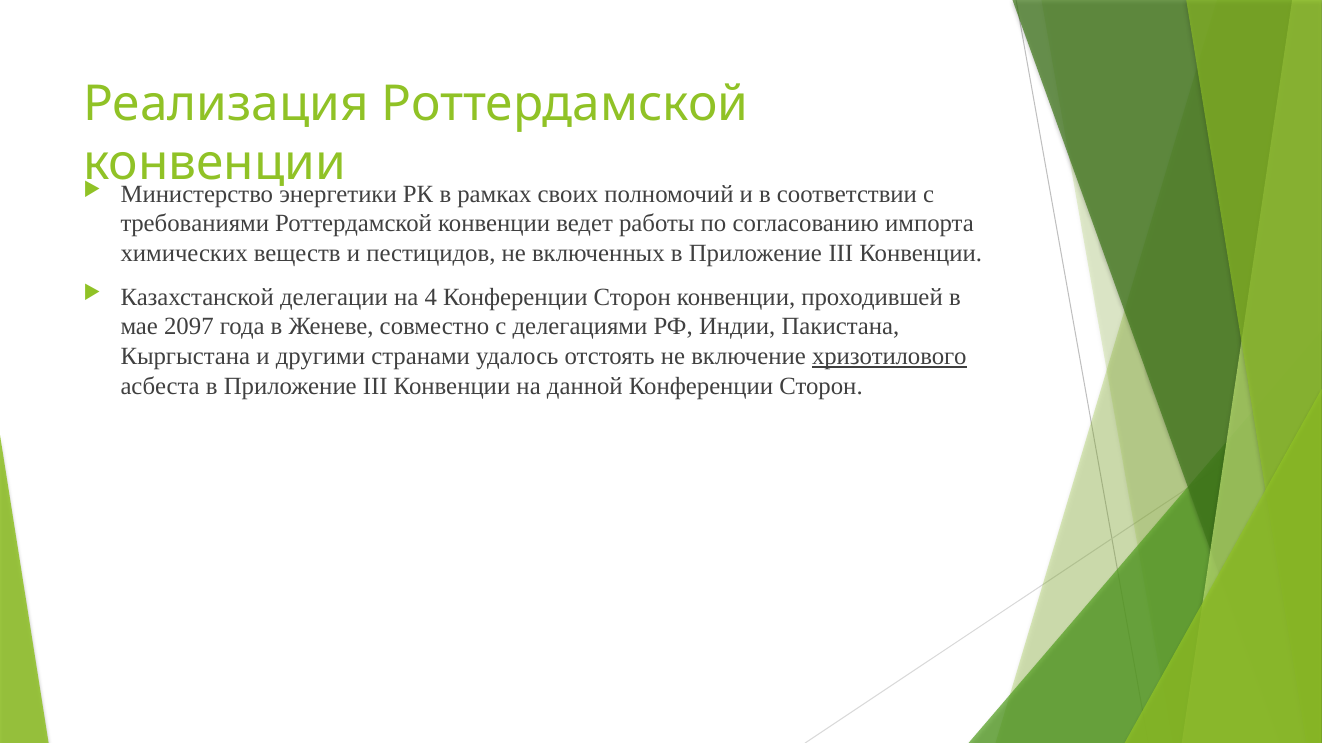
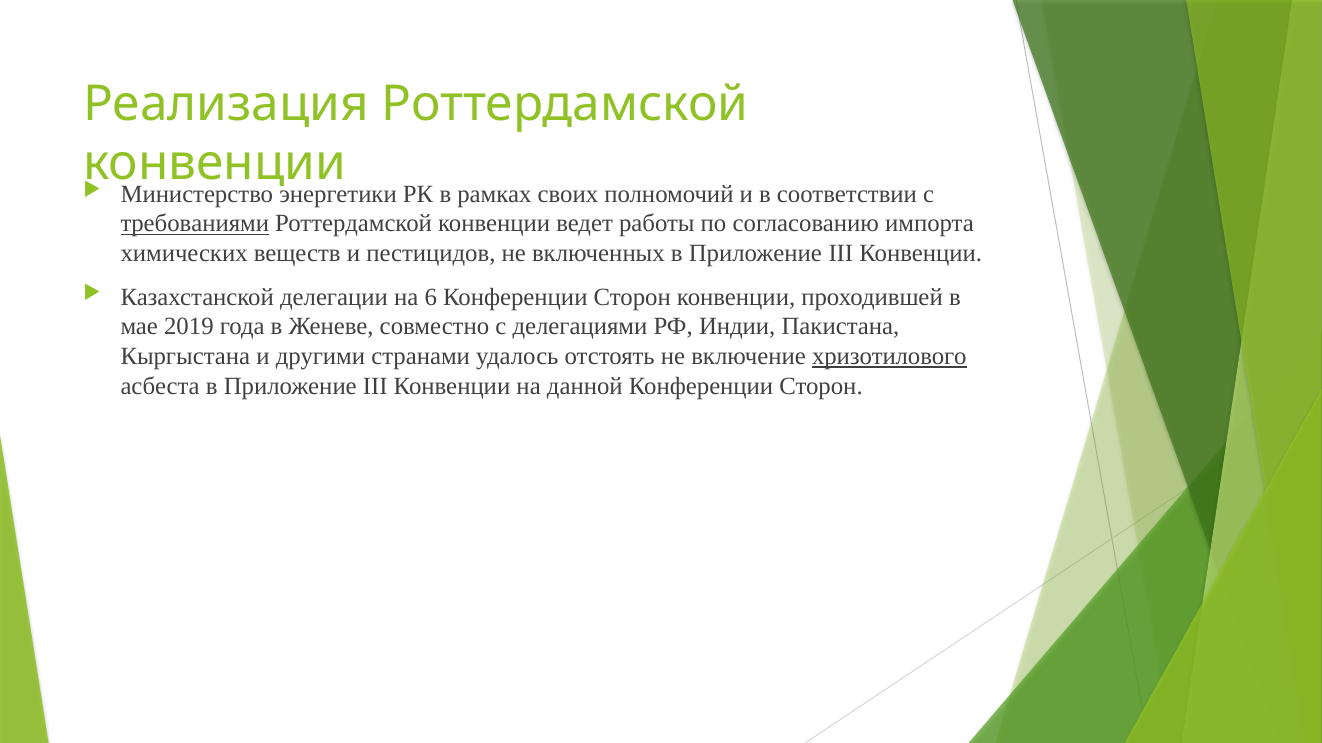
требованиями underline: none -> present
4: 4 -> 6
2097: 2097 -> 2019
